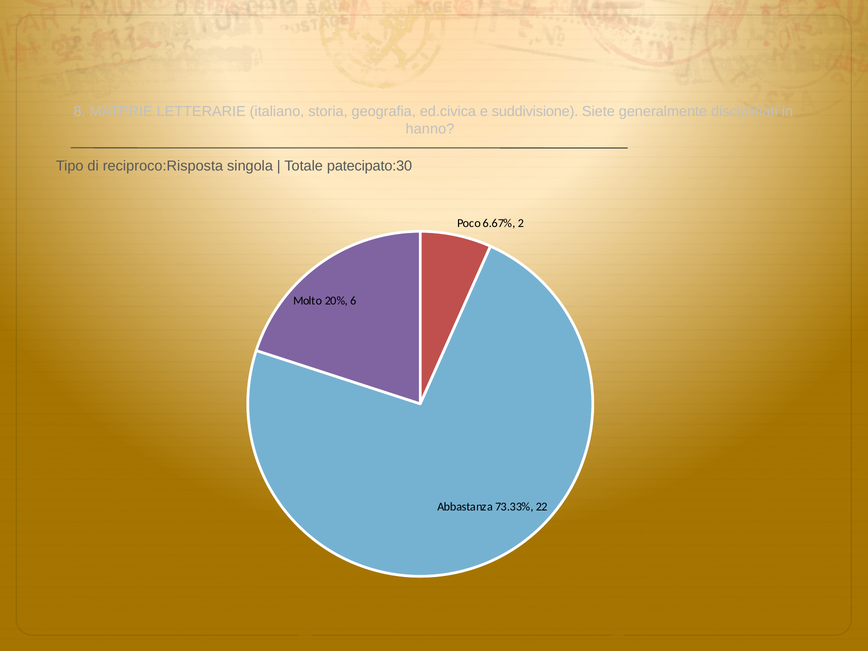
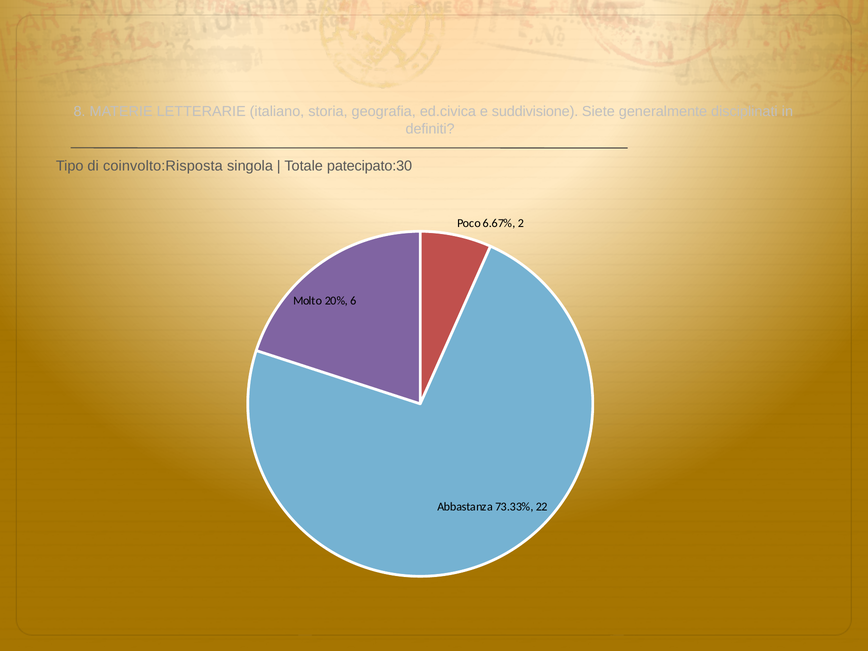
hanno: hanno -> definiti
reciproco:Risposta: reciproco:Risposta -> coinvolto:Risposta
